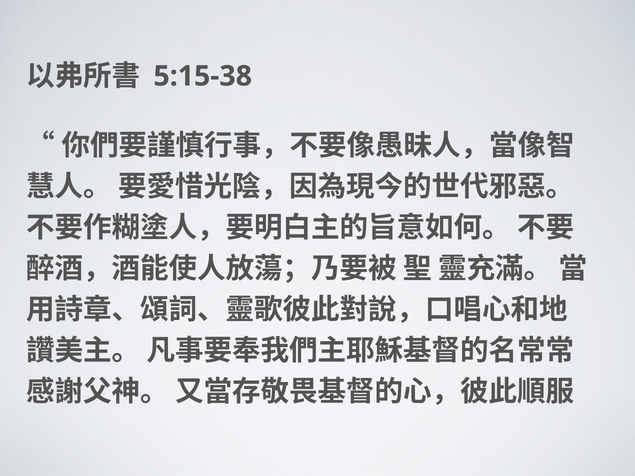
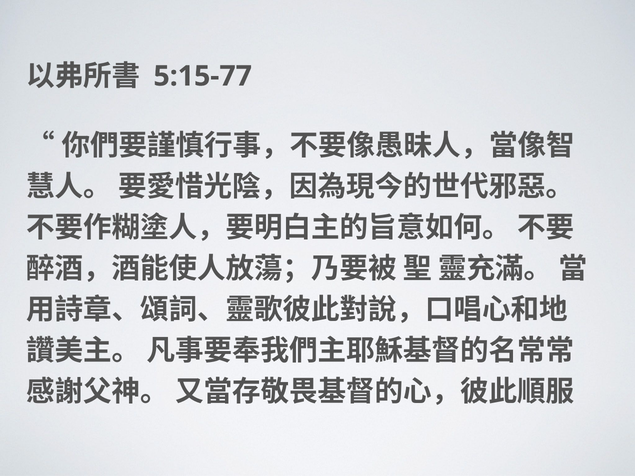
5:15-38: 5:15-38 -> 5:15-77
